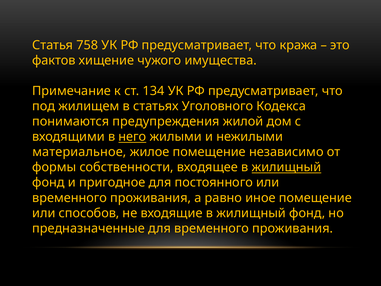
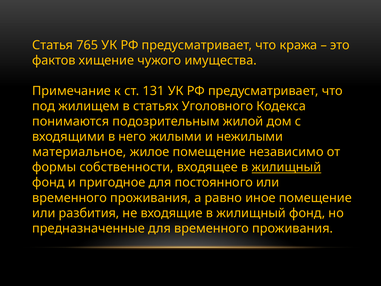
758: 758 -> 765
134: 134 -> 131
предупреждения: предупреждения -> подозрительным
него underline: present -> none
способов: способов -> разбития
